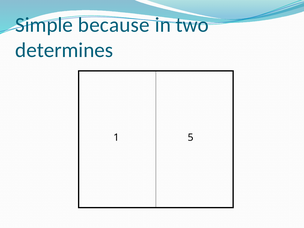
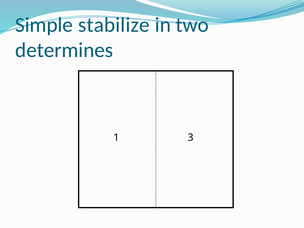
because: because -> stabilize
5: 5 -> 3
